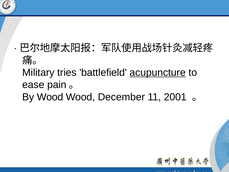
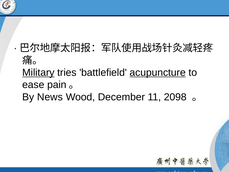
Military underline: none -> present
By Wood: Wood -> News
2001: 2001 -> 2098
